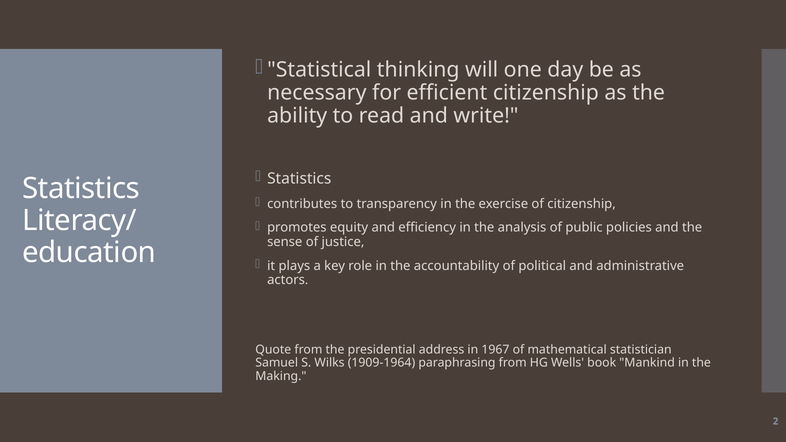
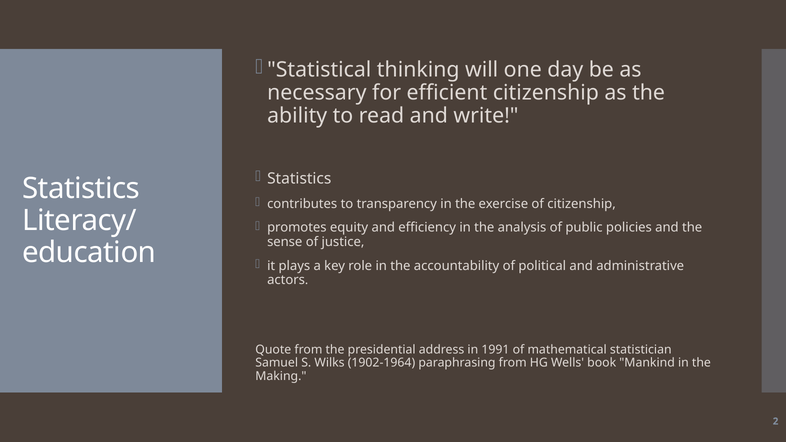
1967: 1967 -> 1991
1909-1964: 1909-1964 -> 1902-1964
